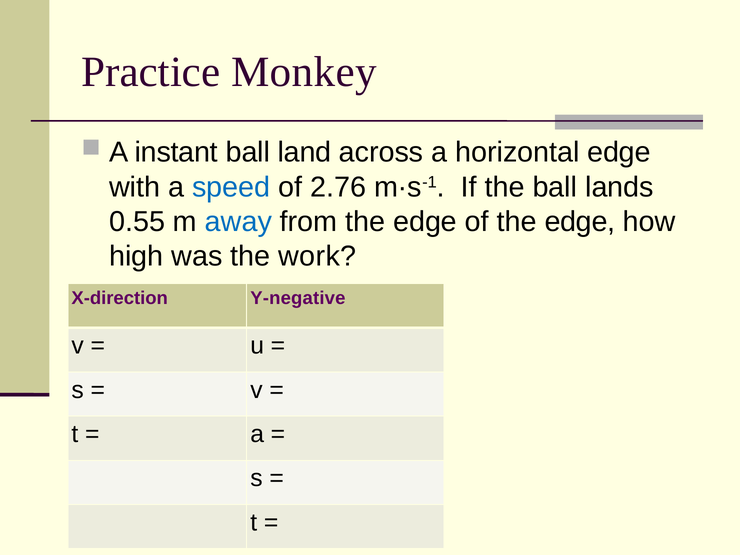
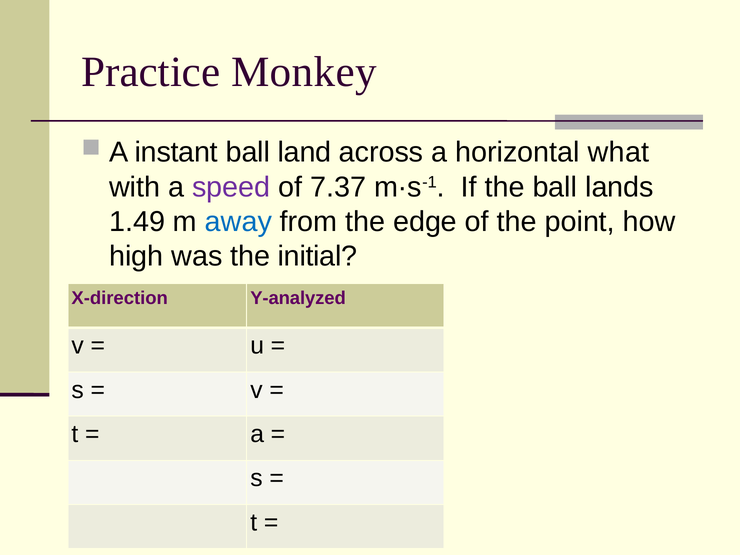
horizontal edge: edge -> what
speed colour: blue -> purple
2.76: 2.76 -> 7.37
0.55: 0.55 -> 1.49
of the edge: edge -> point
work: work -> initial
Y-negative: Y-negative -> Y-analyzed
